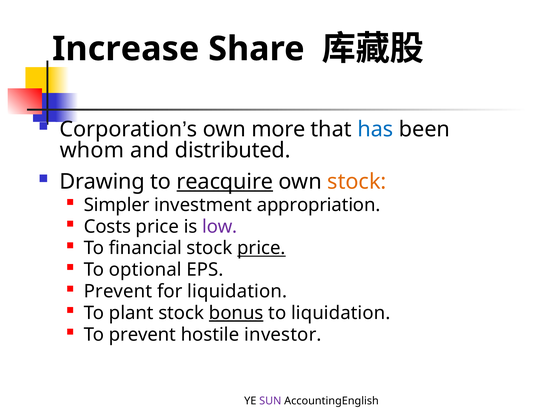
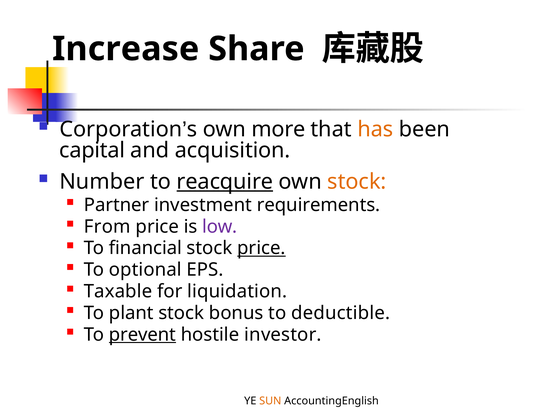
has colour: blue -> orange
whom: whom -> capital
distributed: distributed -> acquisition
Drawing: Drawing -> Number
Simpler: Simpler -> Partner
appropriation: appropriation -> requirements
Costs: Costs -> From
Prevent at (118, 291): Prevent -> Taxable
bonus underline: present -> none
to liquidation: liquidation -> deductible
prevent at (143, 334) underline: none -> present
SUN colour: purple -> orange
